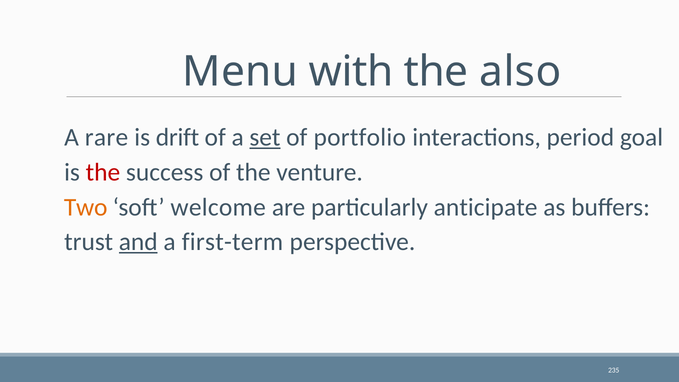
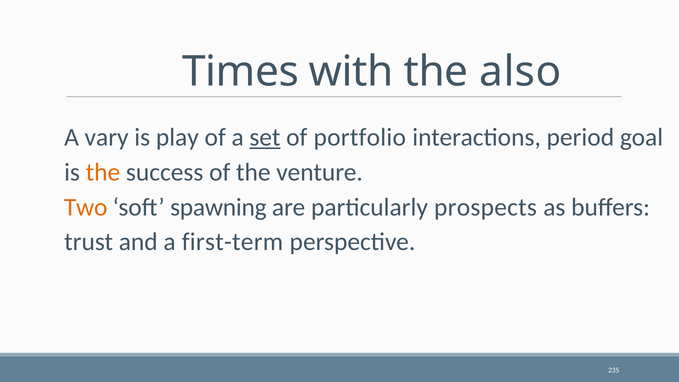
Menu: Menu -> Times
rare: rare -> vary
drift: drift -> play
the at (103, 172) colour: red -> orange
welcome: welcome -> spawning
anticipate: anticipate -> prospects
and underline: present -> none
